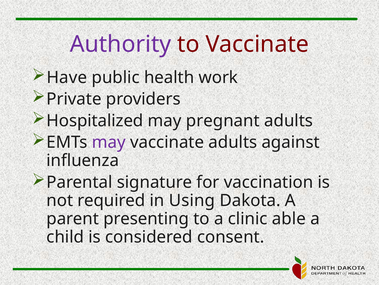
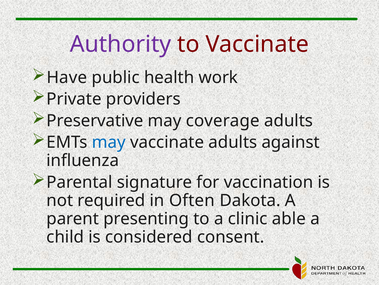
Hospitalized: Hospitalized -> Preservative
pregnant: pregnant -> coverage
may at (109, 142) colour: purple -> blue
Using: Using -> Often
